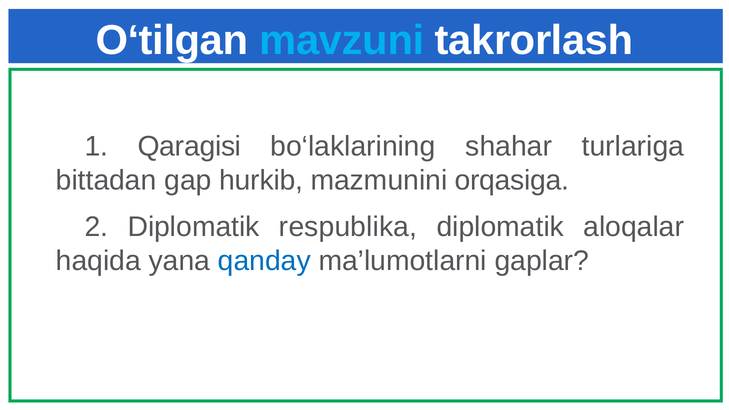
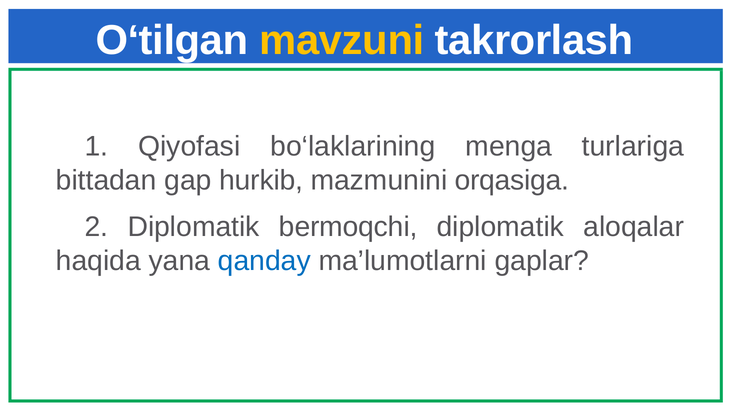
mavzuni colour: light blue -> yellow
Qaragisi: Qaragisi -> Qiyofasi
shahar: shahar -> menga
respublika: respublika -> bermoqchi
